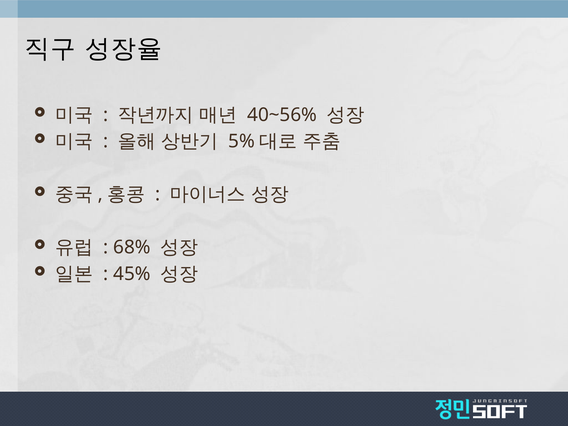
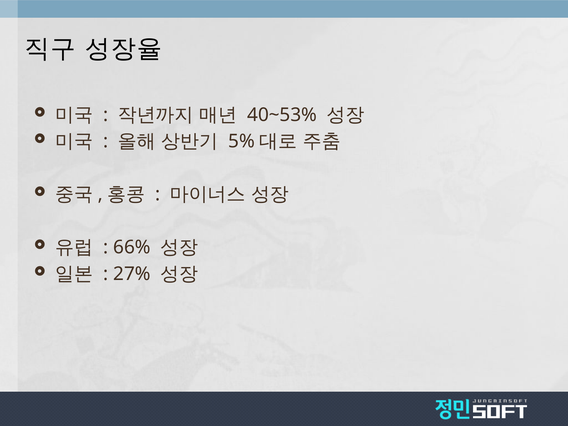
40~56%: 40~56% -> 40~53%
68%: 68% -> 66%
45%: 45% -> 27%
